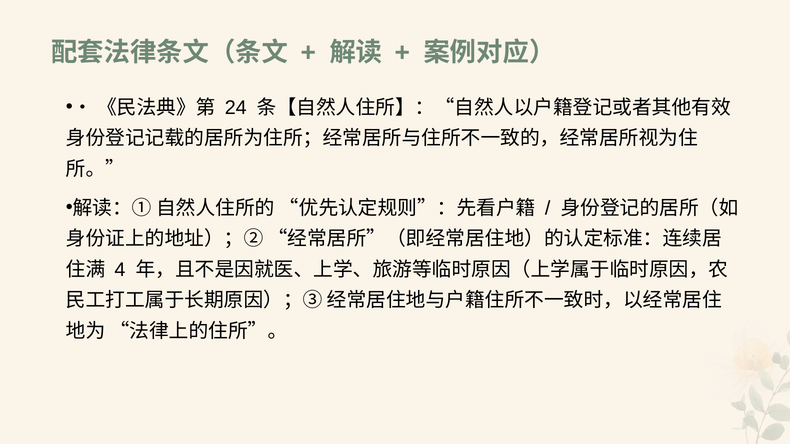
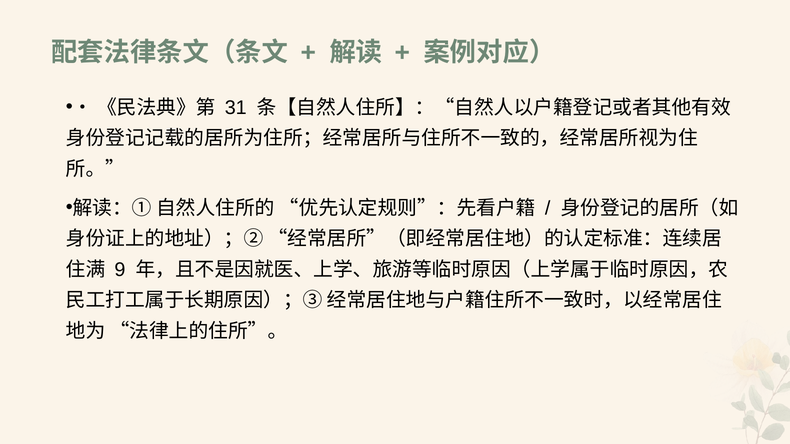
24: 24 -> 31
4: 4 -> 9
